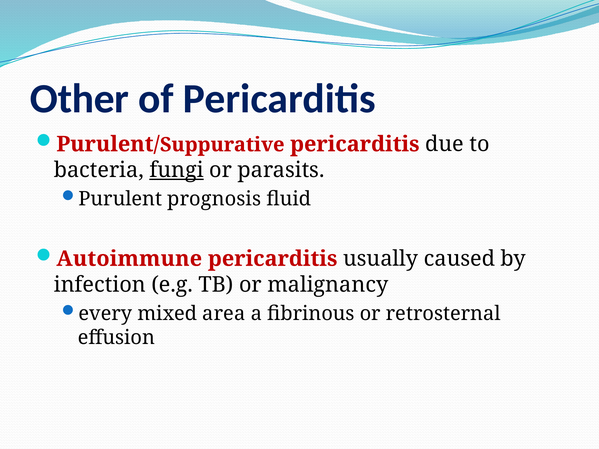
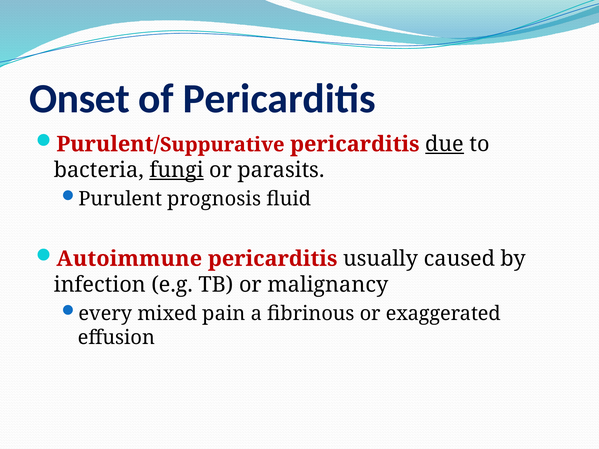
Other: Other -> Onset
due underline: none -> present
area: area -> pain
retrosternal: retrosternal -> exaggerated
